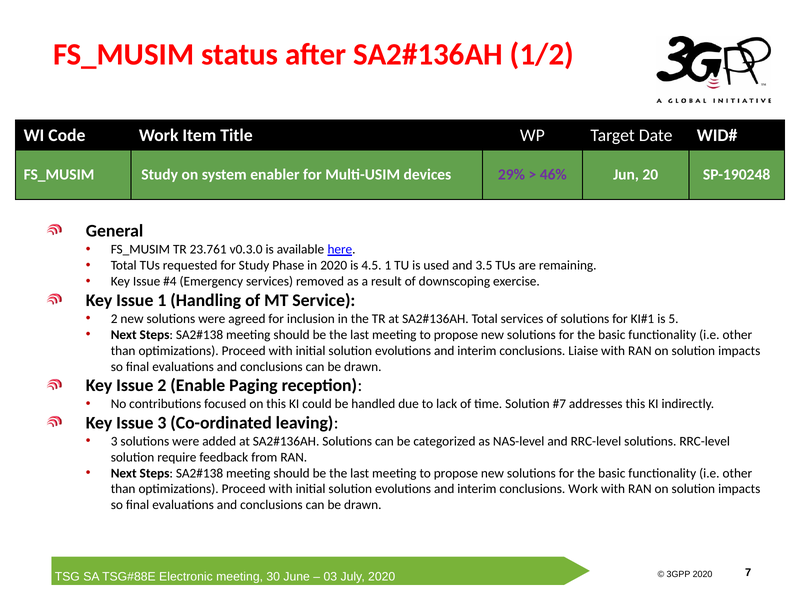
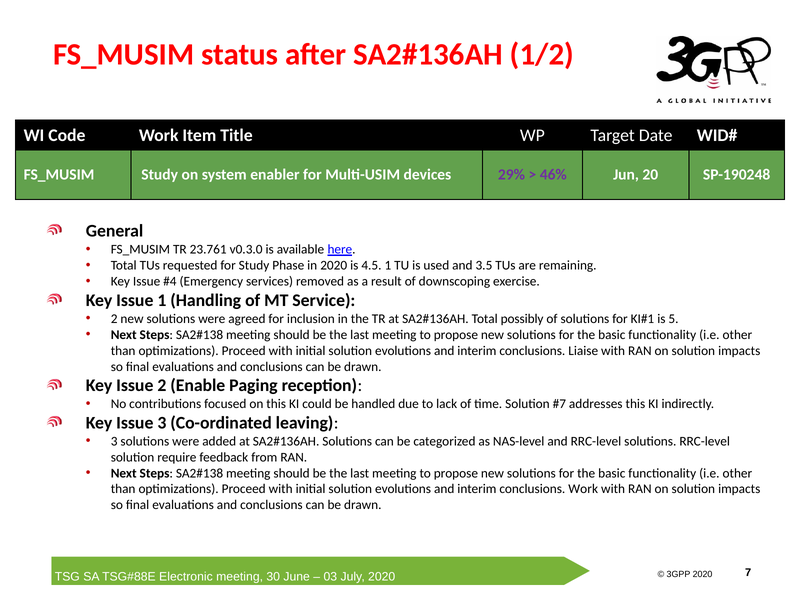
Total services: services -> possibly
